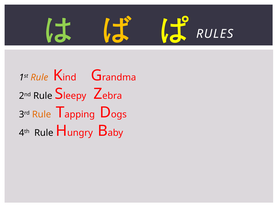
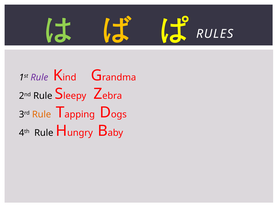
Rule at (39, 78) colour: orange -> purple
